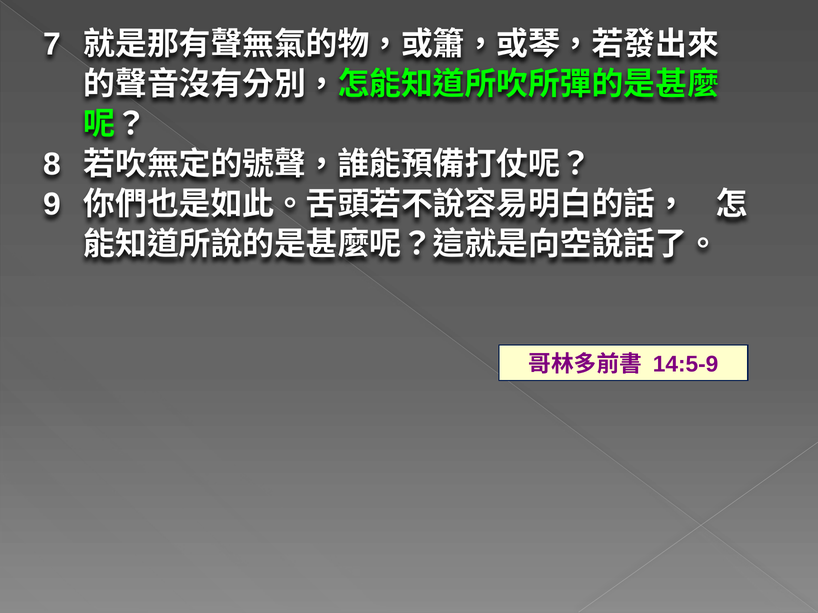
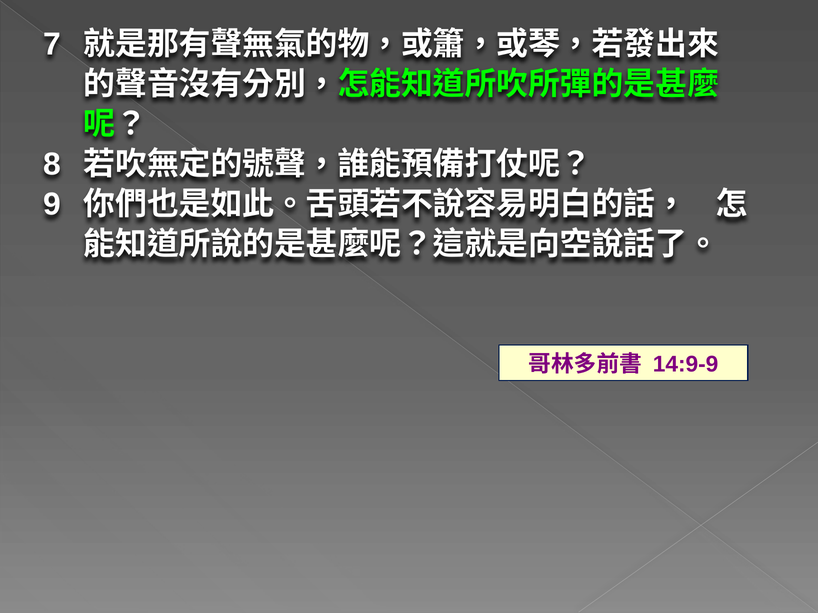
14:5-9: 14:5-9 -> 14:9-9
